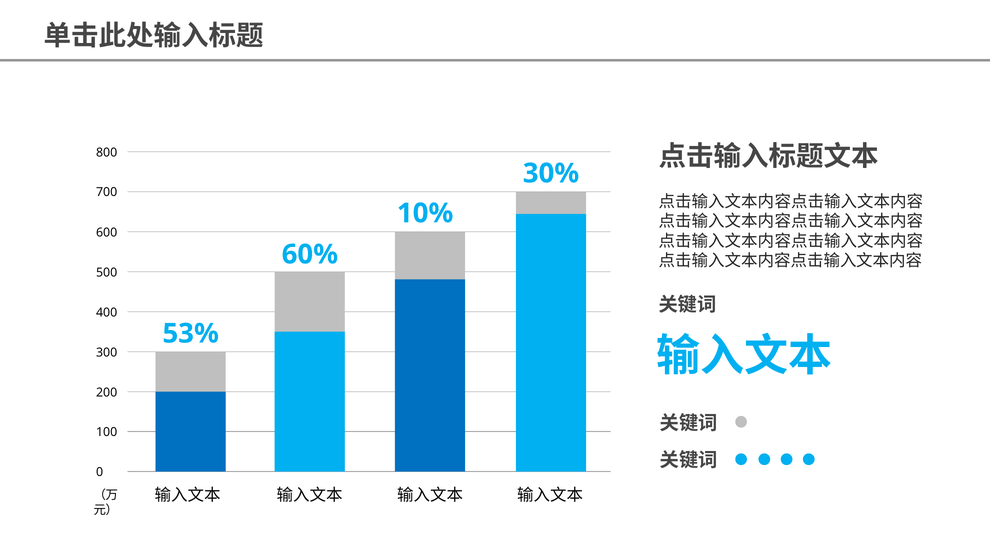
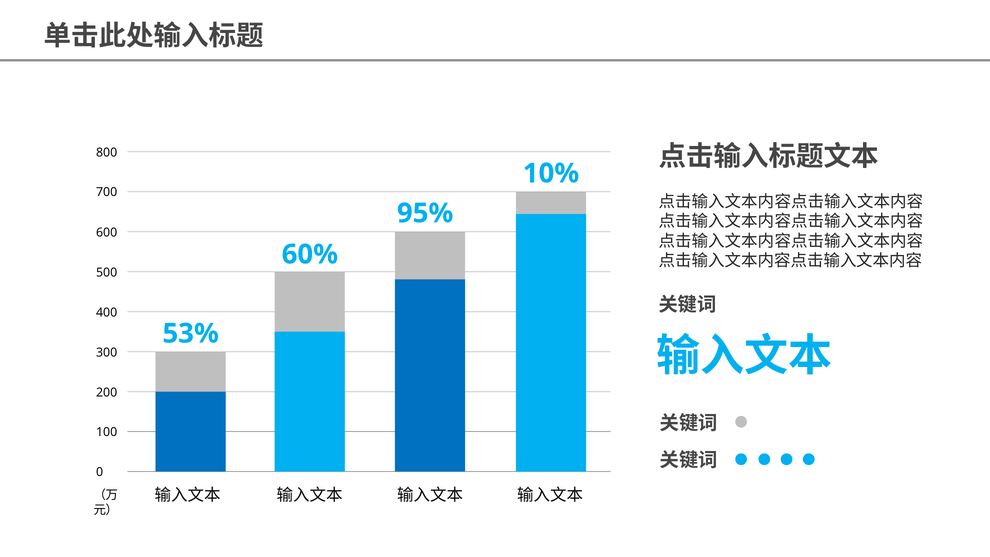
30%: 30% -> 10%
10%: 10% -> 95%
